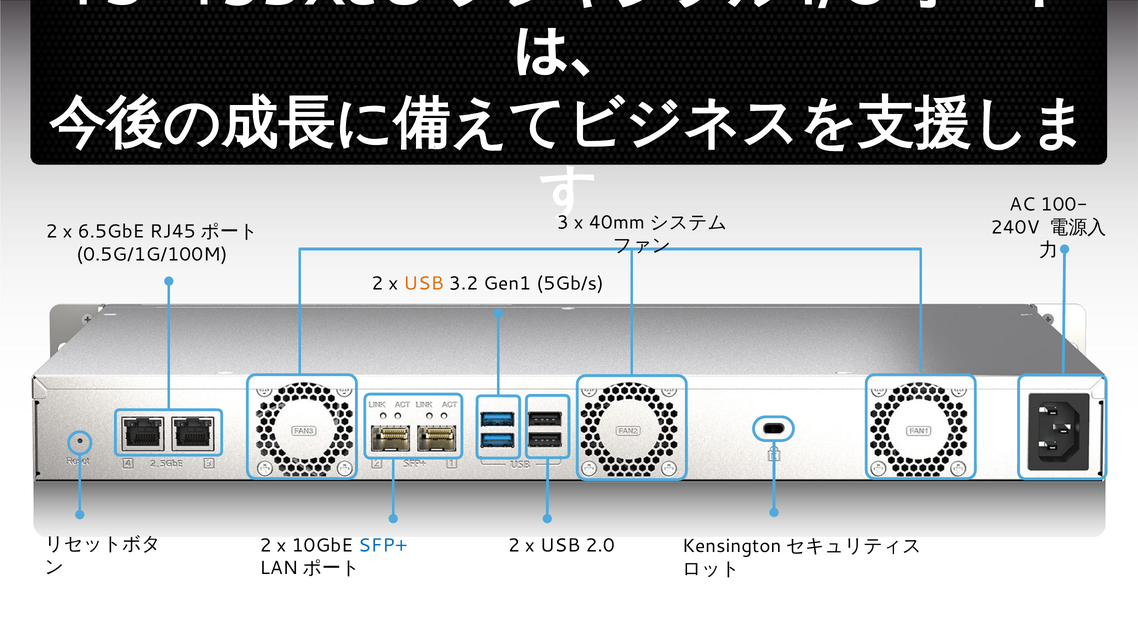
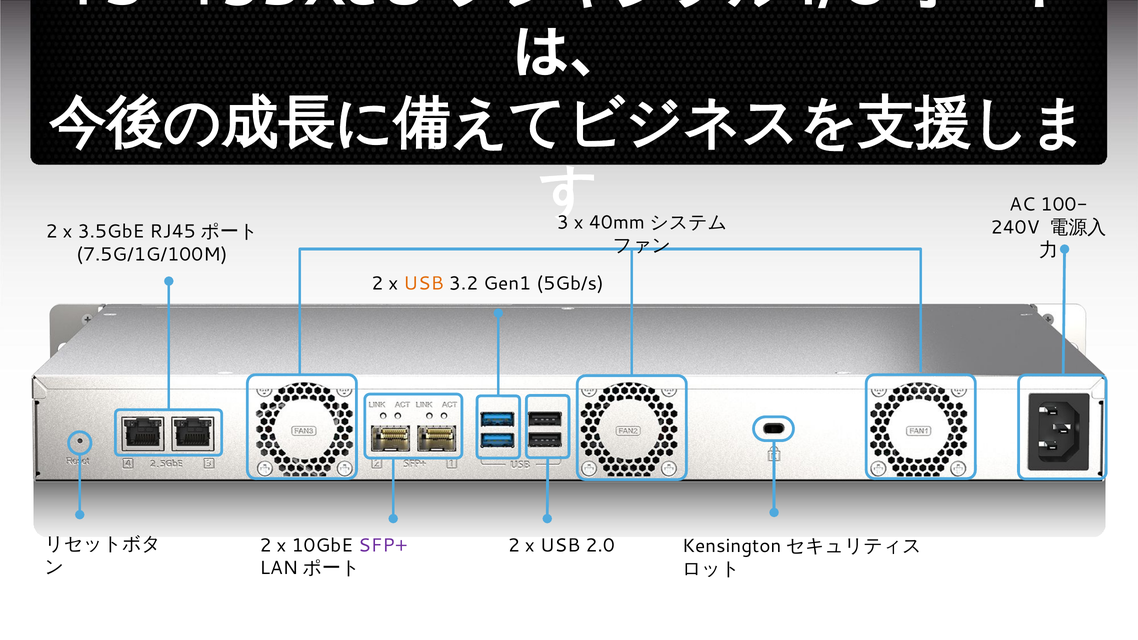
6.5GbE: 6.5GbE -> 3.5GbE
0.5G/1G/100M: 0.5G/1G/100M -> 7.5G/1G/100M
SFP+ colour: blue -> purple
